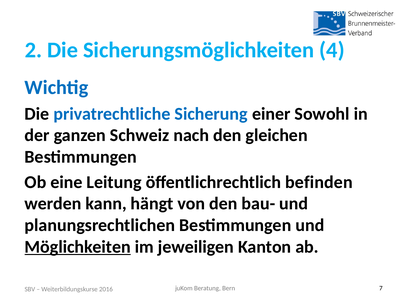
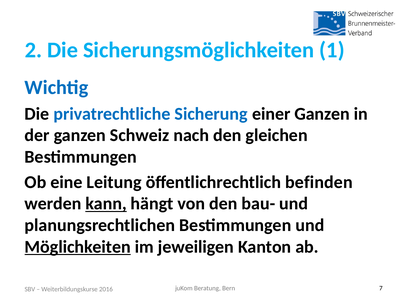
4: 4 -> 1
einer Sowohl: Sowohl -> Ganzen
kann underline: none -> present
